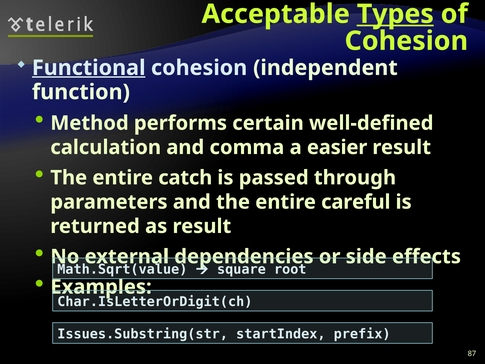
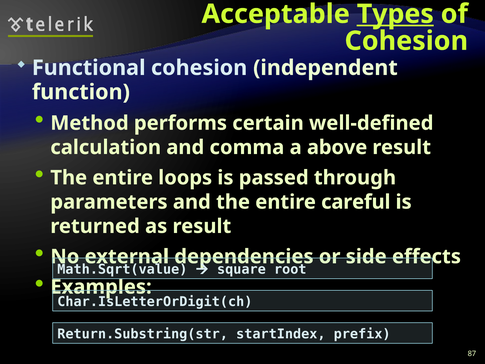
Functional underline: present -> none
easier: easier -> above
catch: catch -> loops
Issues.Substring(str: Issues.Substring(str -> Return.Substring(str
